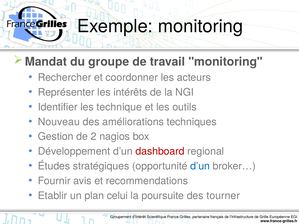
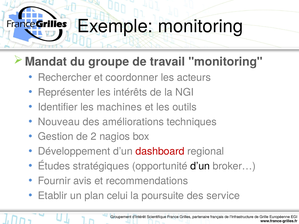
technique: technique -> machines
d’un at (200, 166) colour: blue -> black
tourner: tourner -> service
